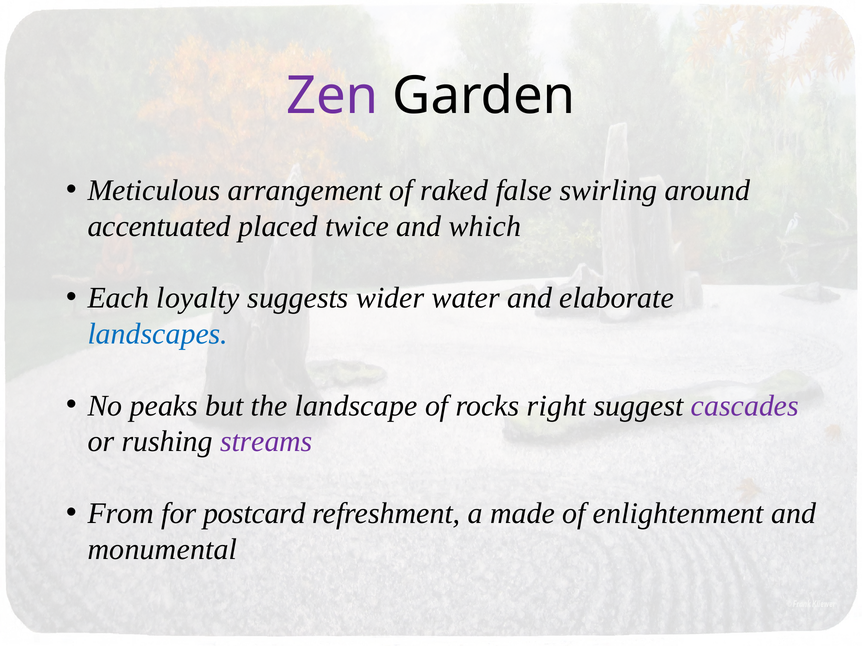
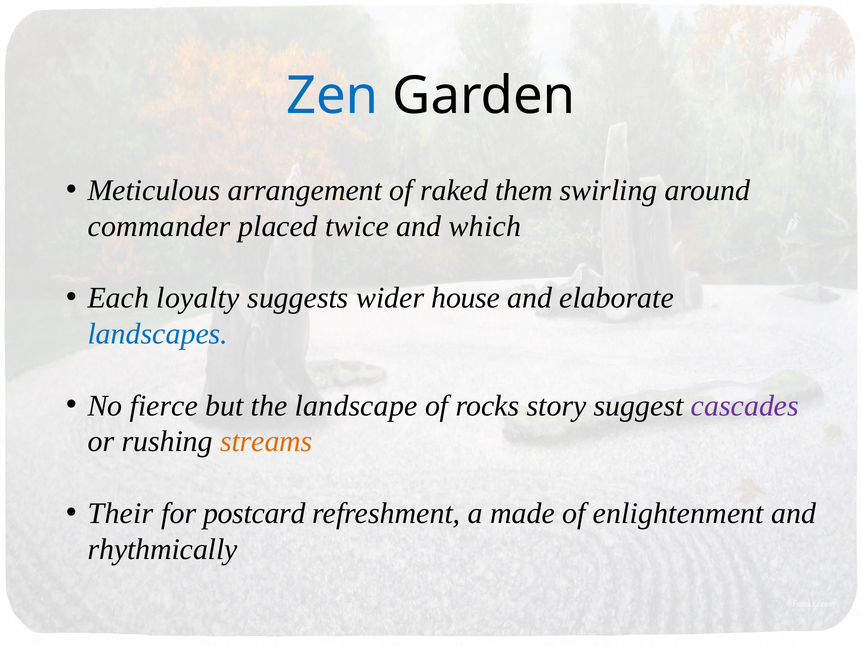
Zen colour: purple -> blue
false: false -> them
accentuated: accentuated -> commander
water: water -> house
peaks: peaks -> fierce
right: right -> story
streams colour: purple -> orange
From: From -> Their
monumental: monumental -> rhythmically
